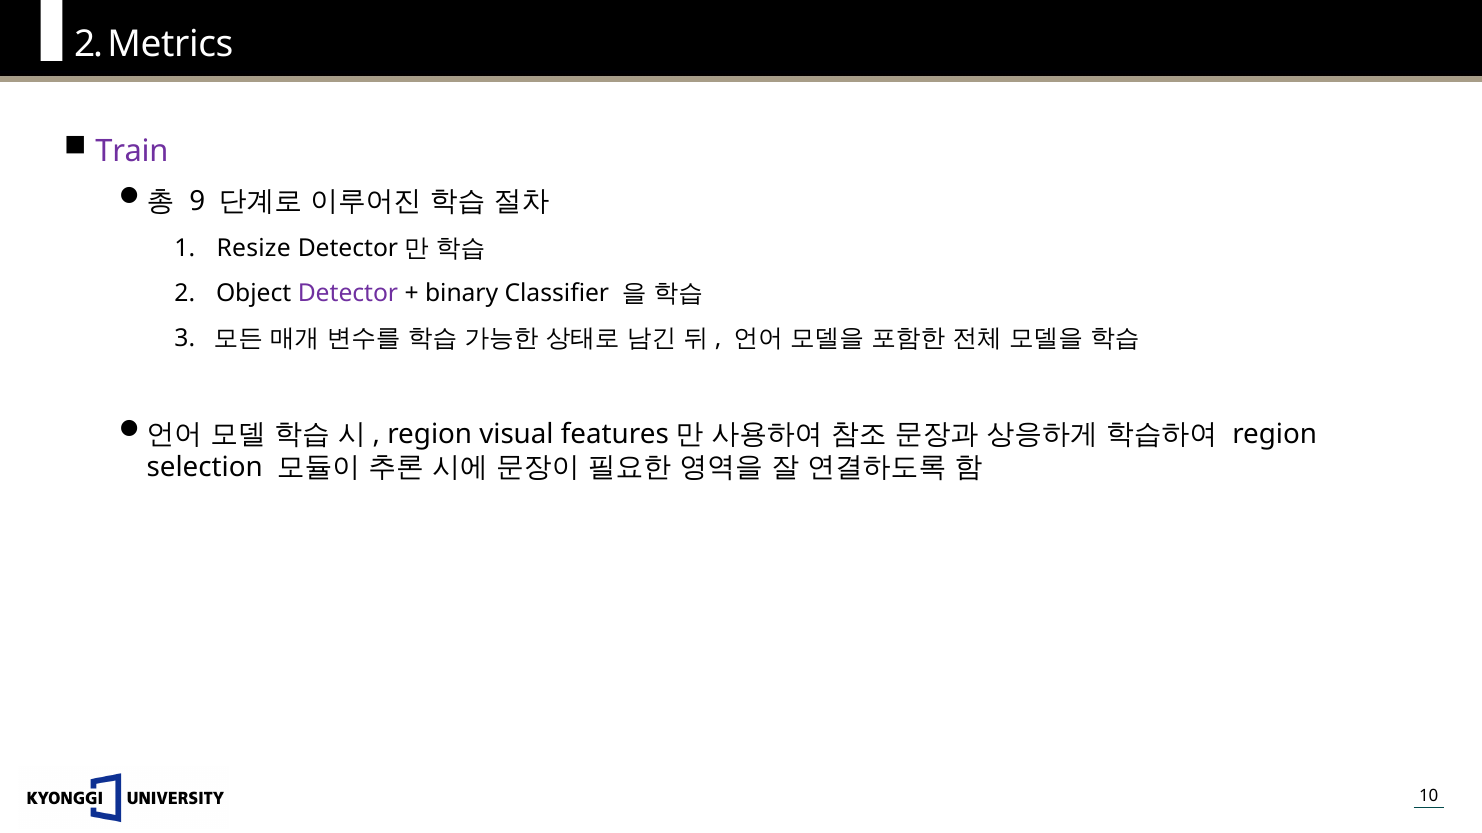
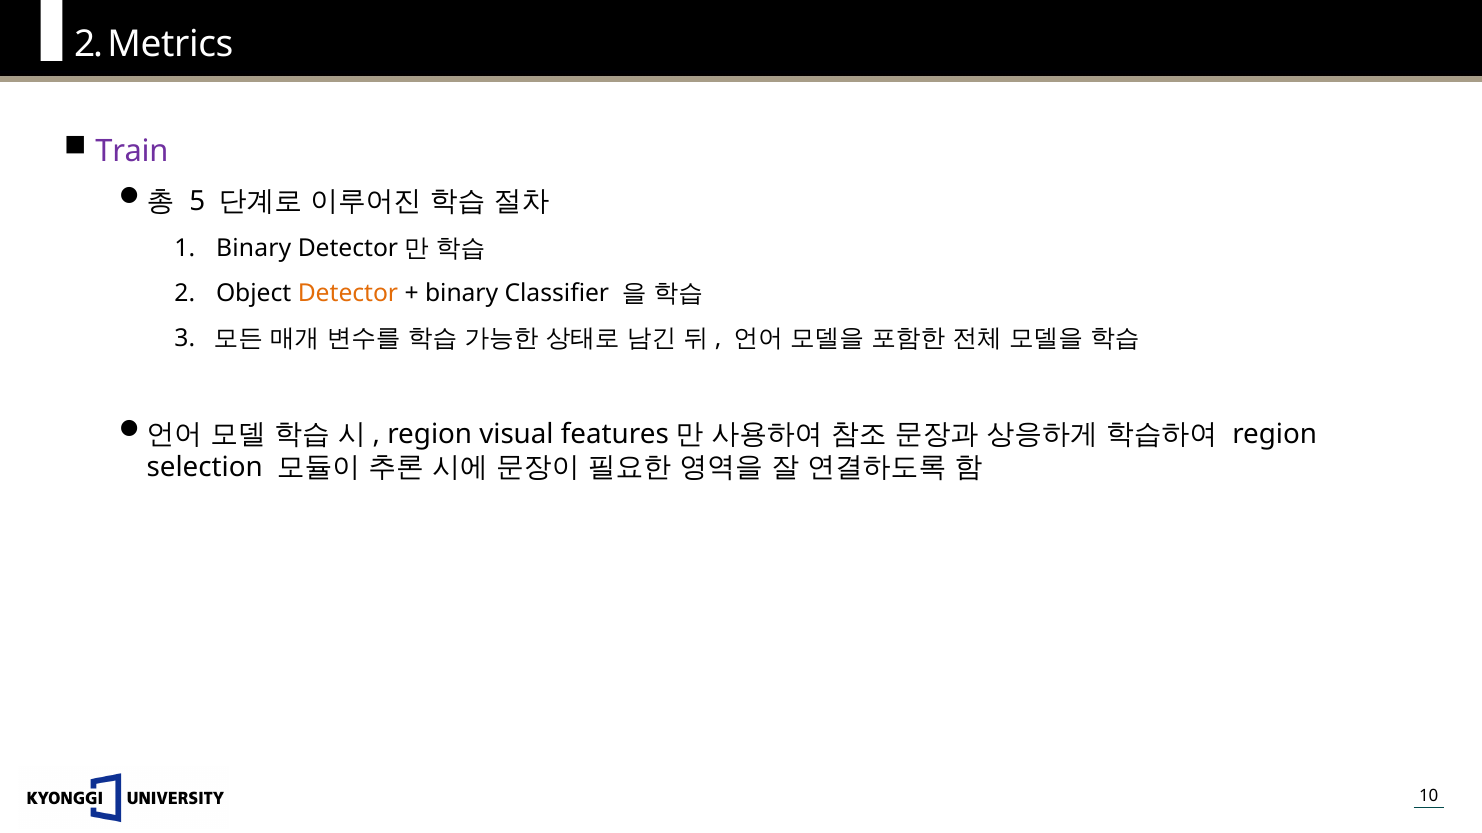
9: 9 -> 5
Resize at (254, 248): Resize -> Binary
Detector colour: purple -> orange
